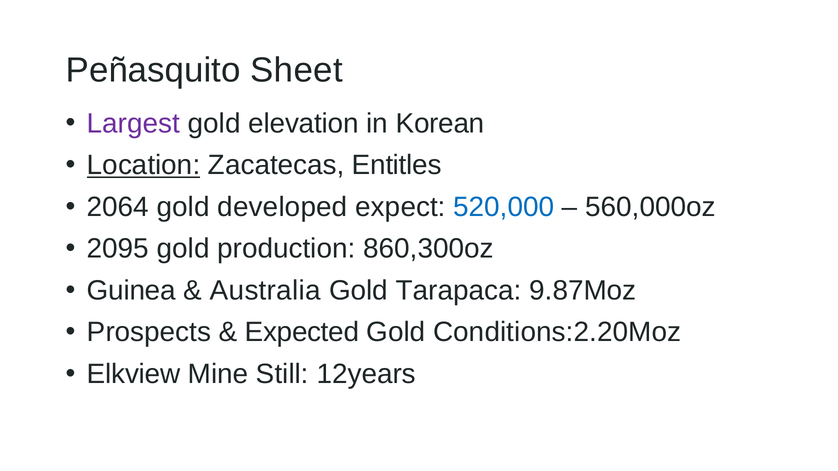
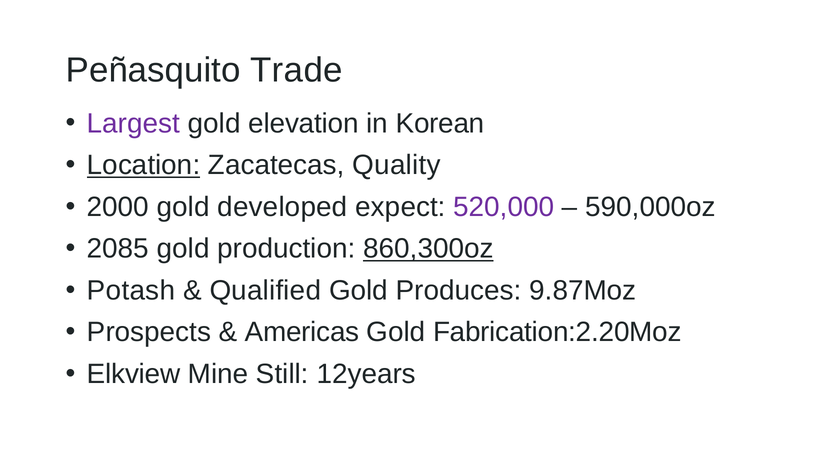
Sheet: Sheet -> Trade
Entitles: Entitles -> Quality
2064: 2064 -> 2000
520,000 colour: blue -> purple
560,000oz: 560,000oz -> 590,000oz
2095: 2095 -> 2085
860,300oz underline: none -> present
Guinea: Guinea -> Potash
Australia: Australia -> Qualified
Tarapaca: Tarapaca -> Produces
Expected: Expected -> Americas
Conditions:2.20Moz: Conditions:2.20Moz -> Fabrication:2.20Moz
